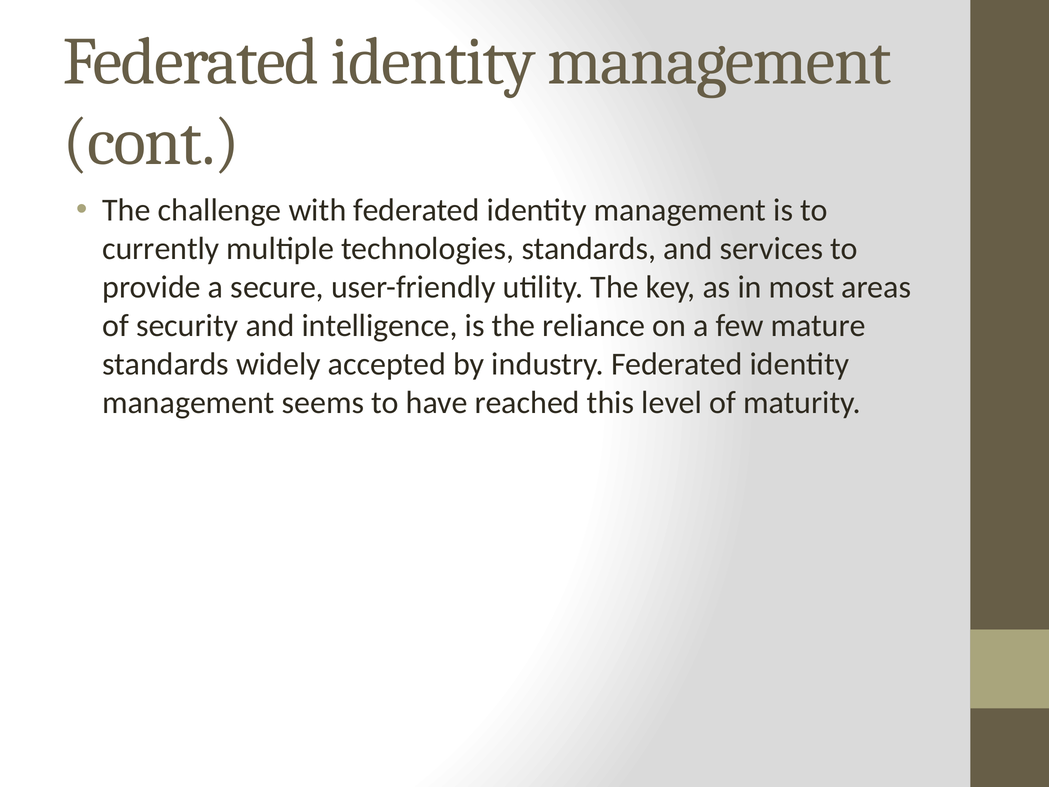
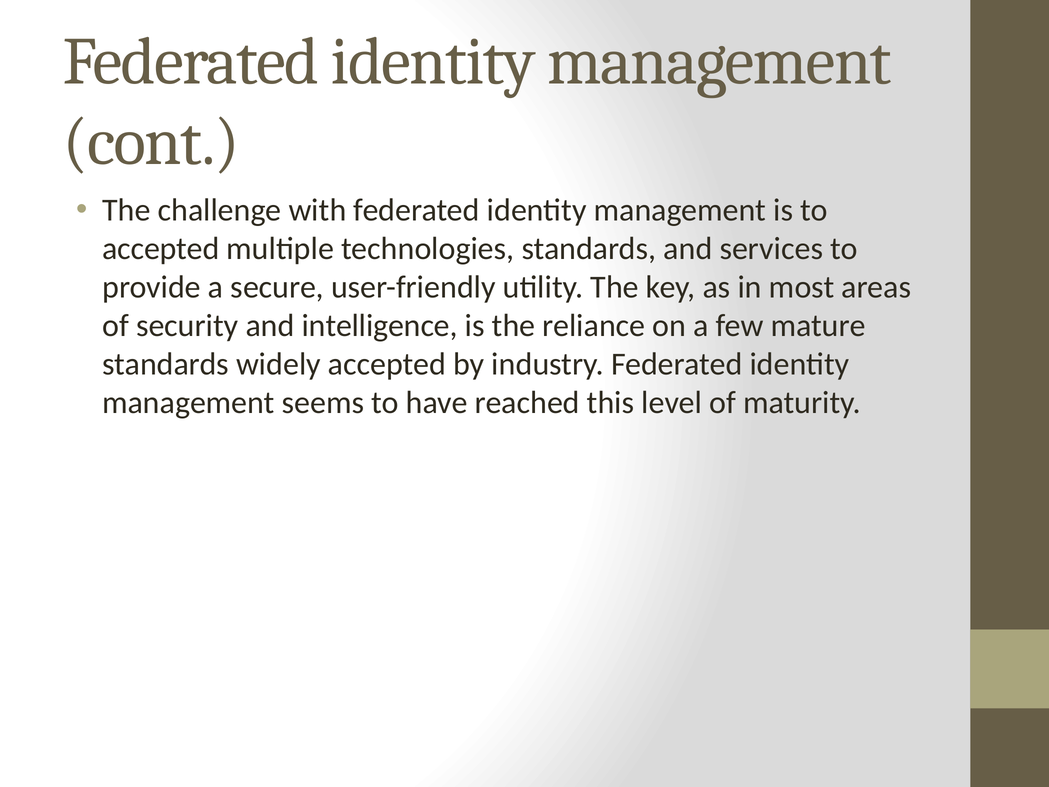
currently at (161, 249): currently -> accepted
